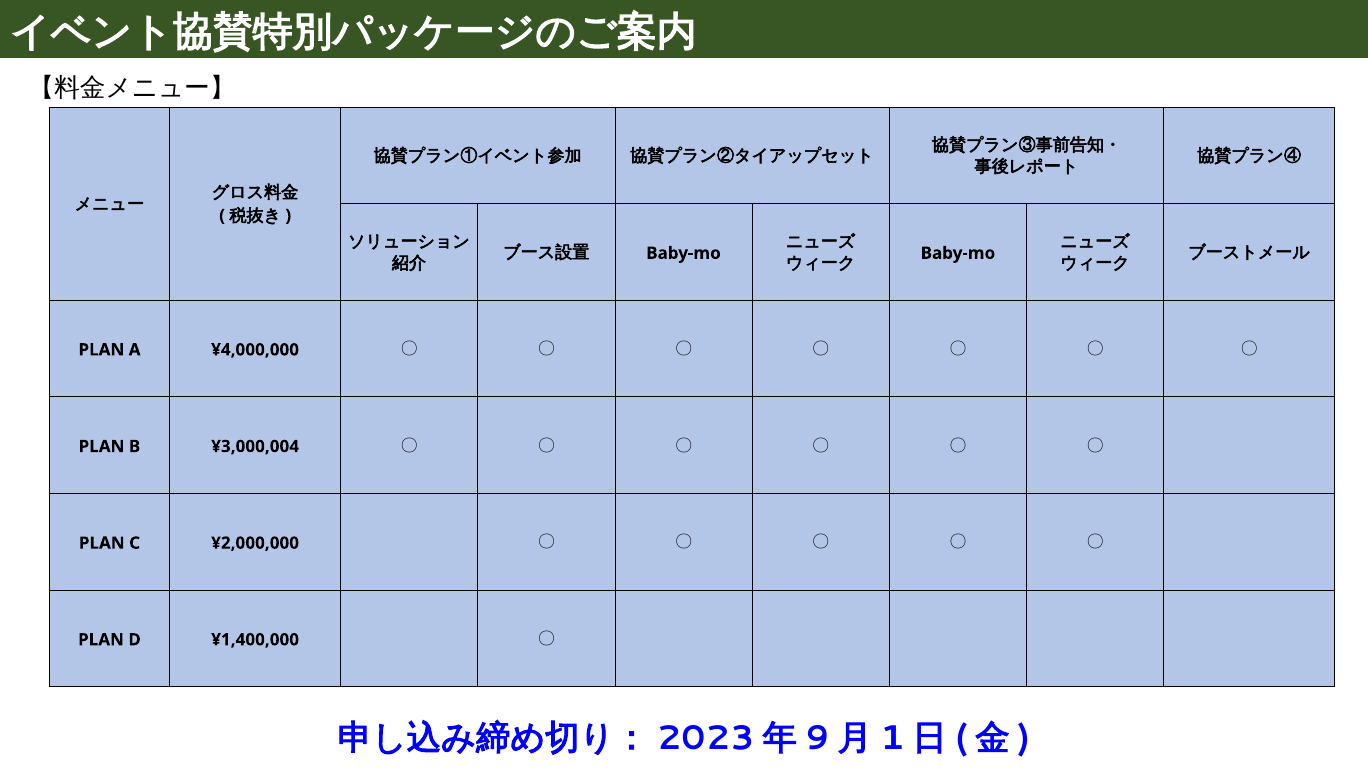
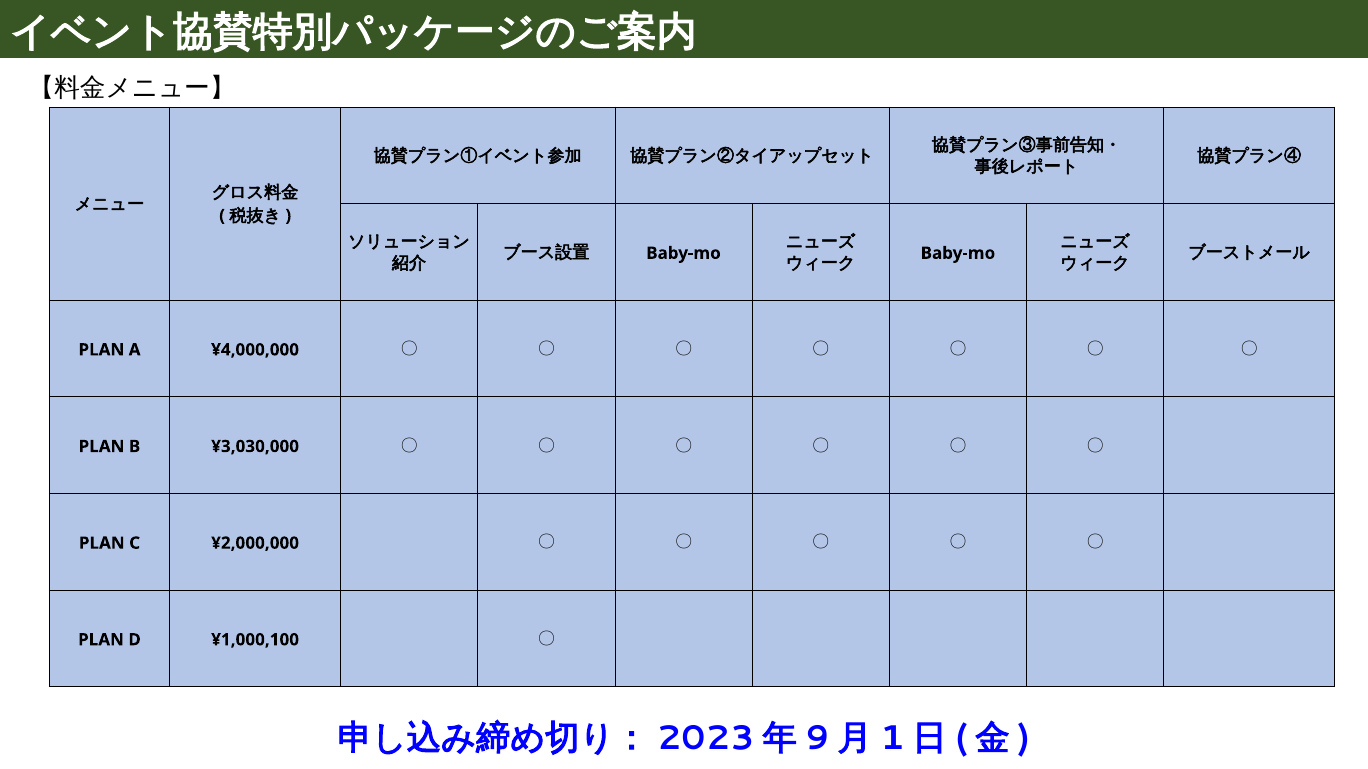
¥3,000,004: ¥3,000,004 -> ¥3,030,000
¥1,400,000: ¥1,400,000 -> ¥1,000,100
